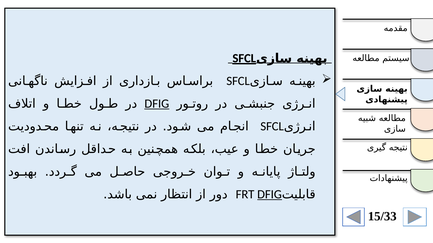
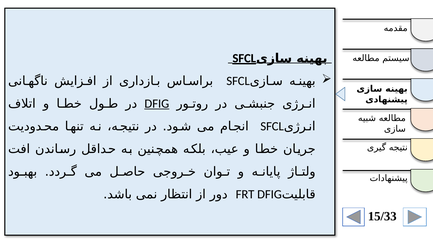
DFIG at (270, 195) underline: present -> none
